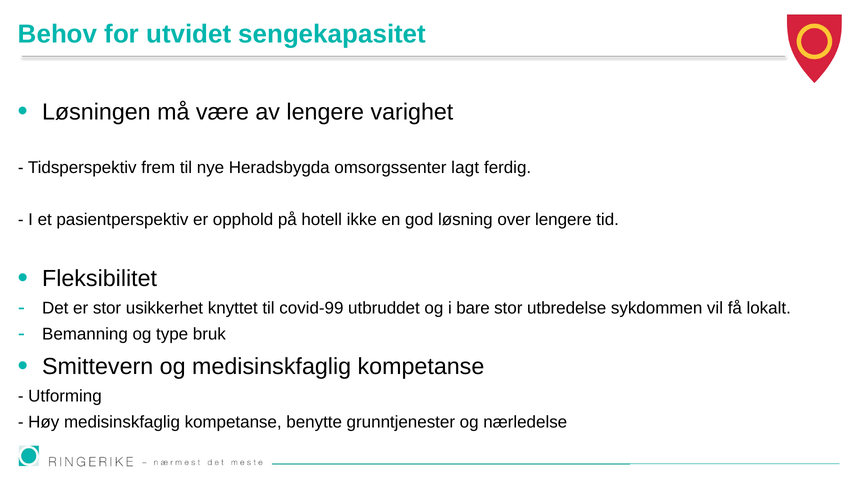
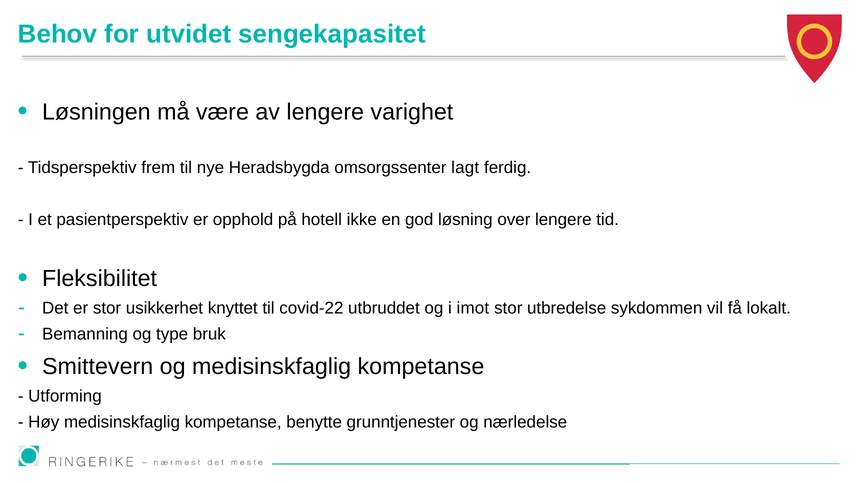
covid-99: covid-99 -> covid-22
bare: bare -> imot
